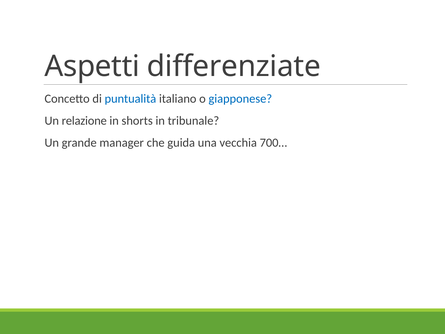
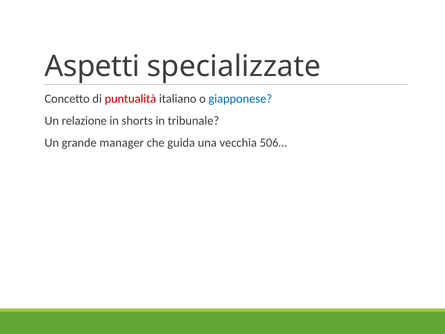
differenziate: differenziate -> specializzate
puntualità colour: blue -> red
700…: 700… -> 506…
